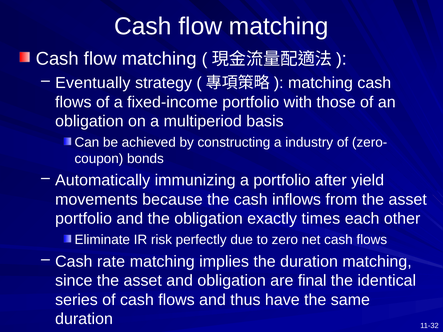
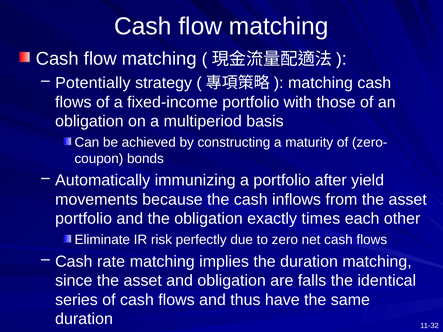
Eventually: Eventually -> Potentially
industry: industry -> maturity
final: final -> falls
